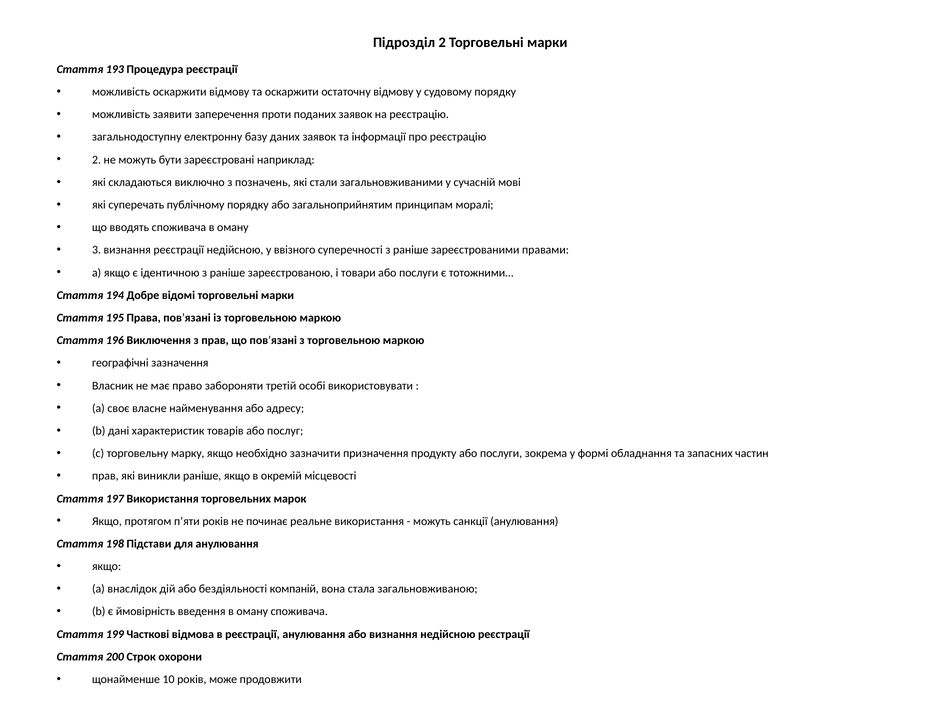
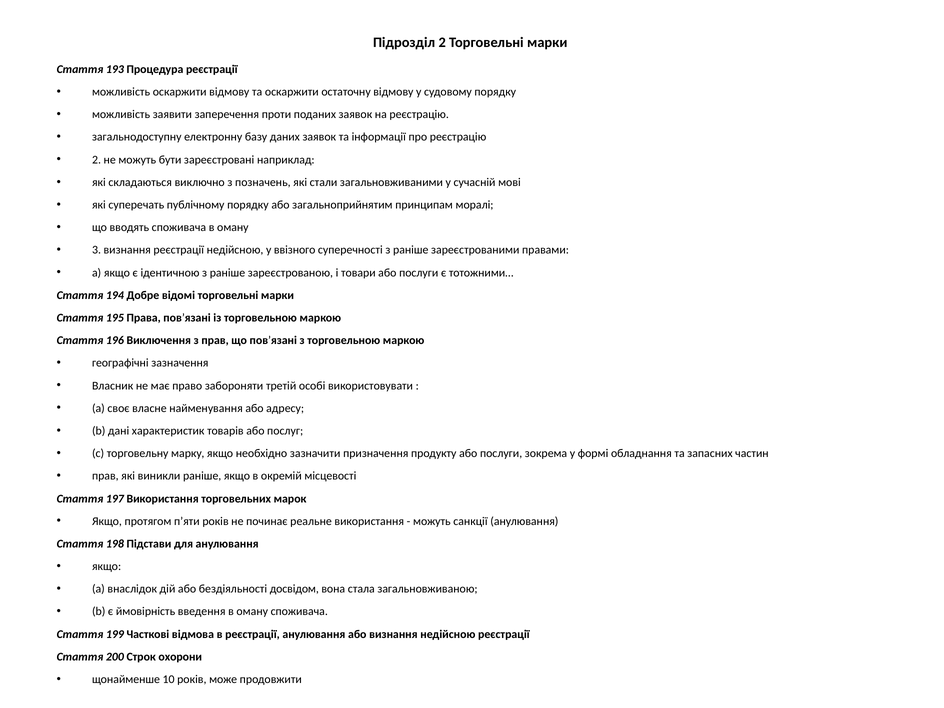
компаній: компаній -> досвідом
